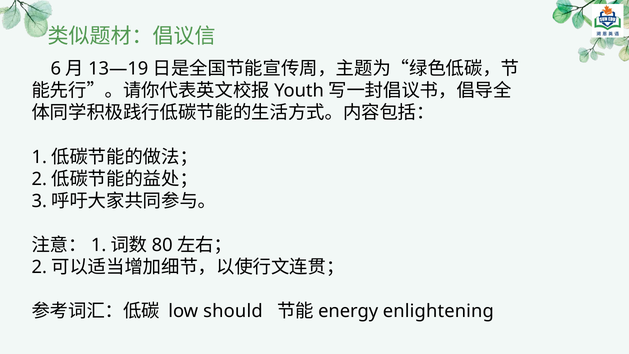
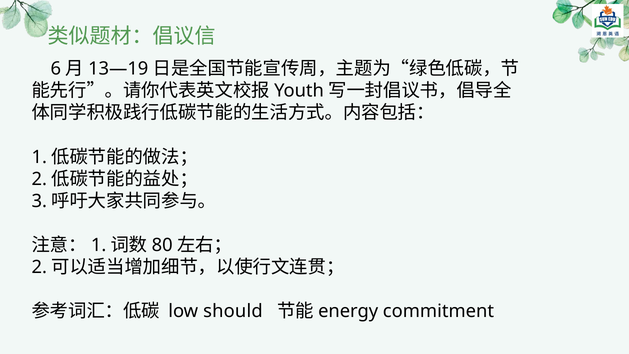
enlightening: enlightening -> commitment
